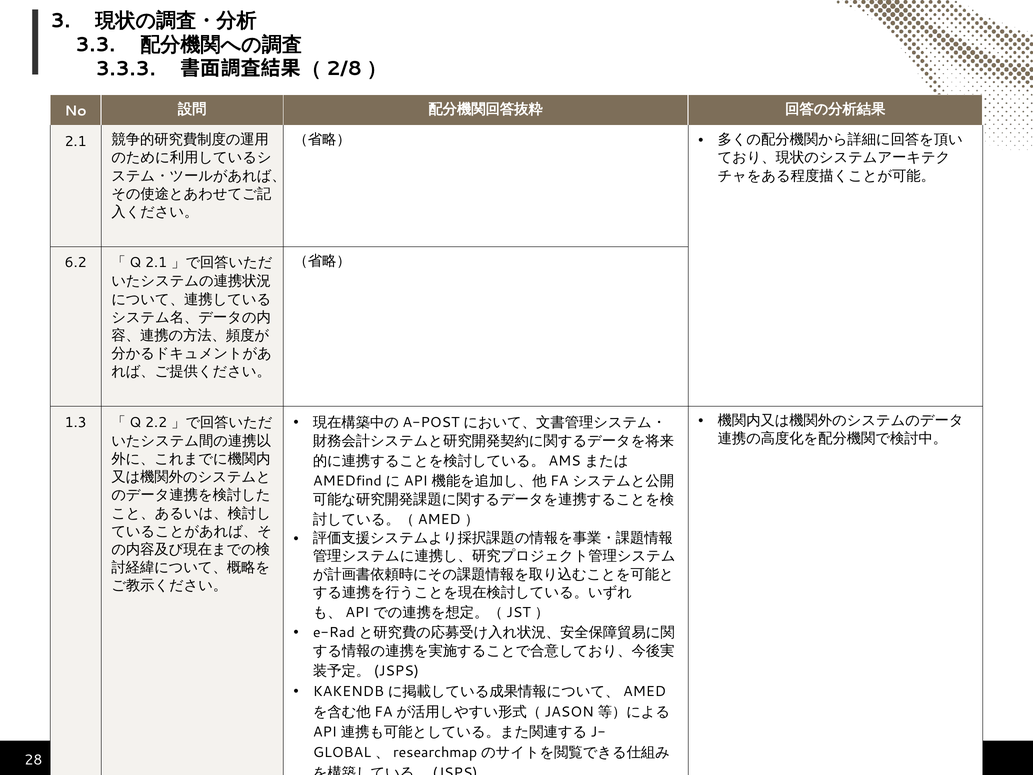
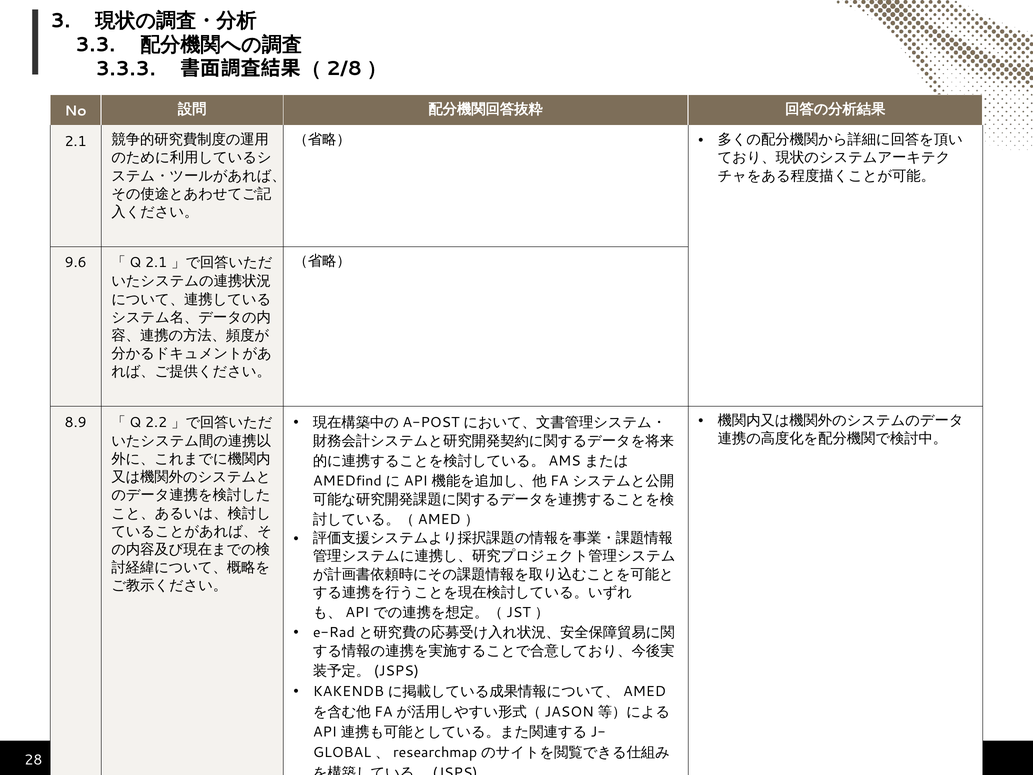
6.2: 6.2 -> 9.6
1.3: 1.3 -> 8.9
